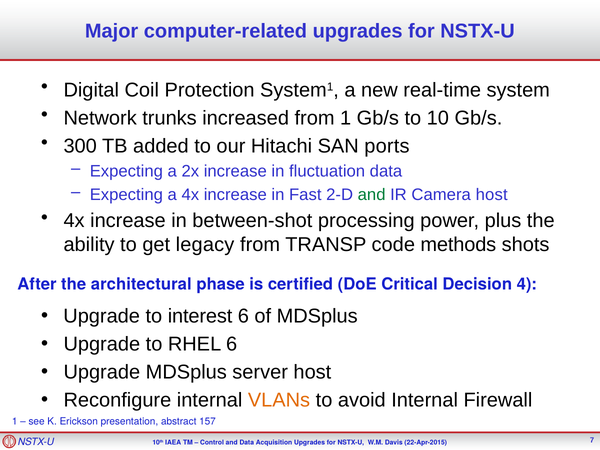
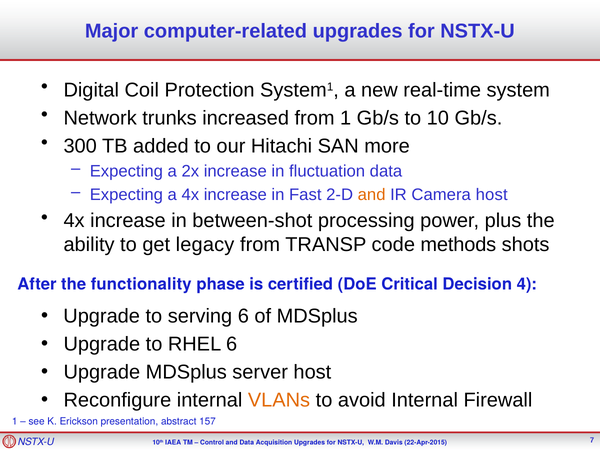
ports: ports -> more
and at (372, 195) colour: green -> orange
architectural: architectural -> functionality
interest: interest -> serving
